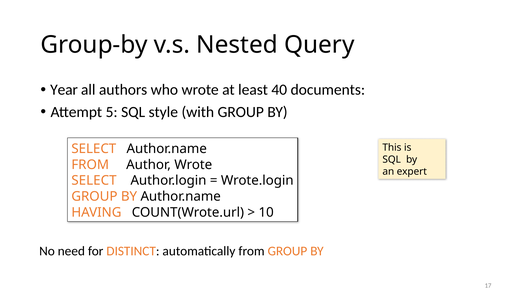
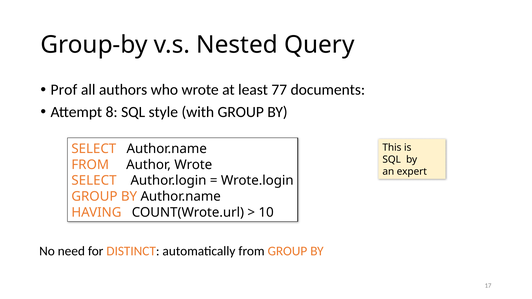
Year: Year -> Prof
40: 40 -> 77
5: 5 -> 8
